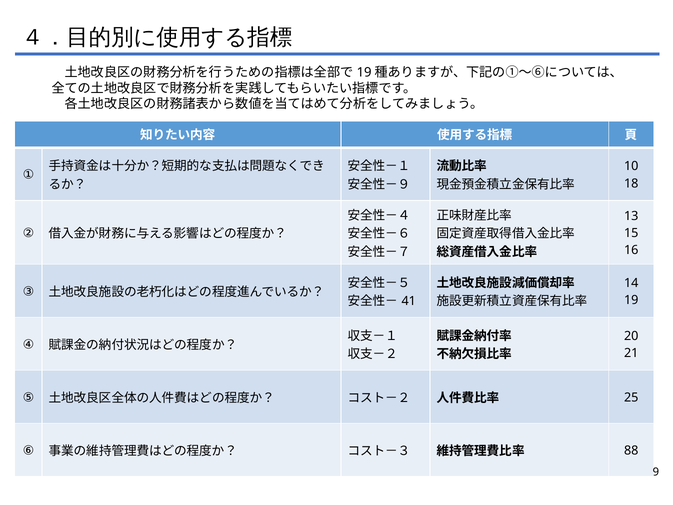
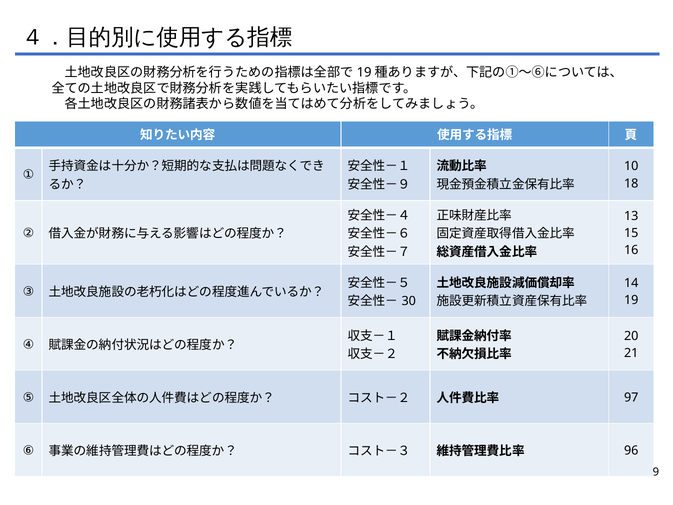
41: 41 -> 30
25: 25 -> 97
88: 88 -> 96
